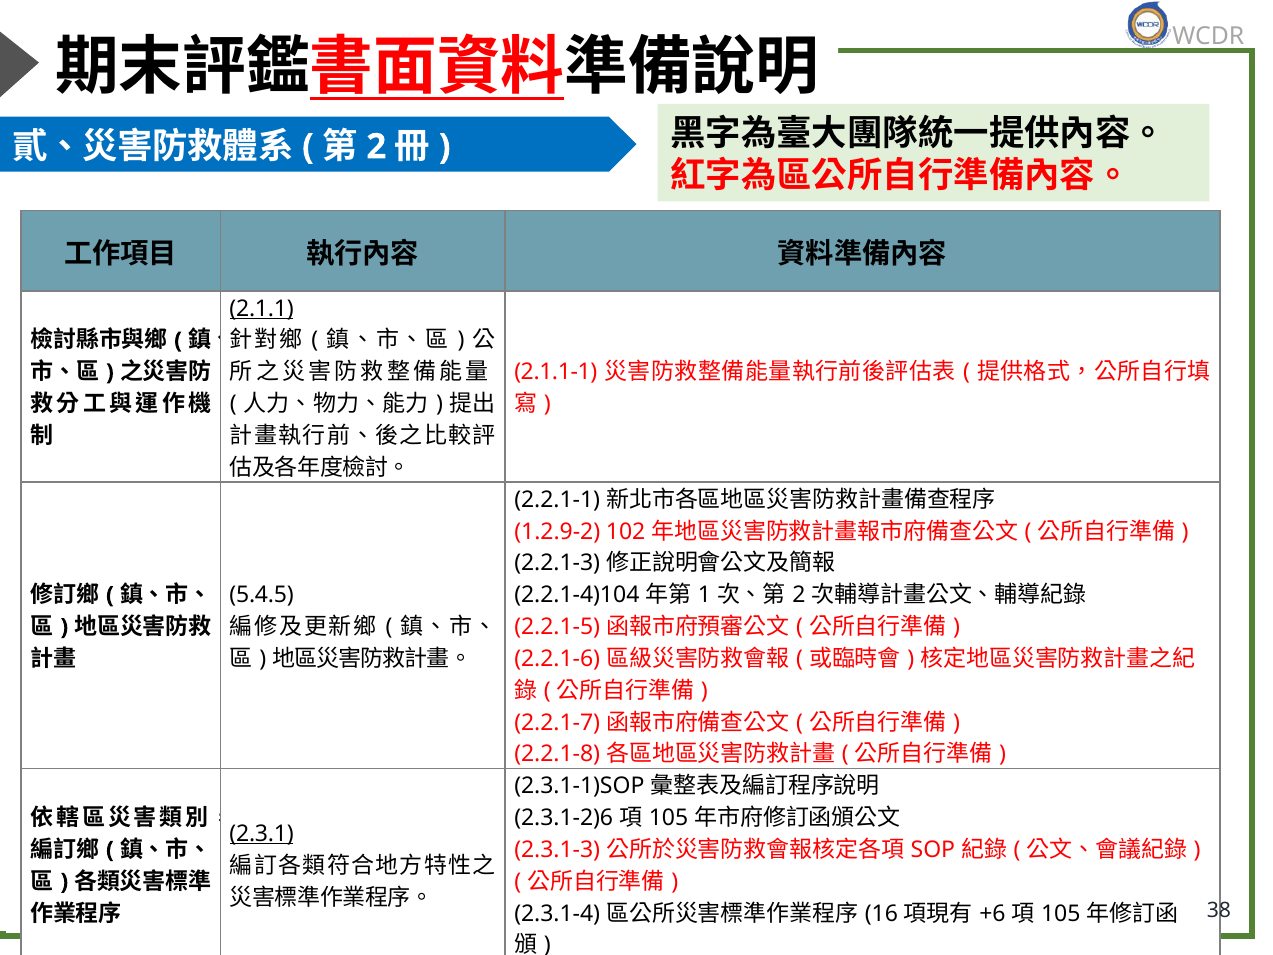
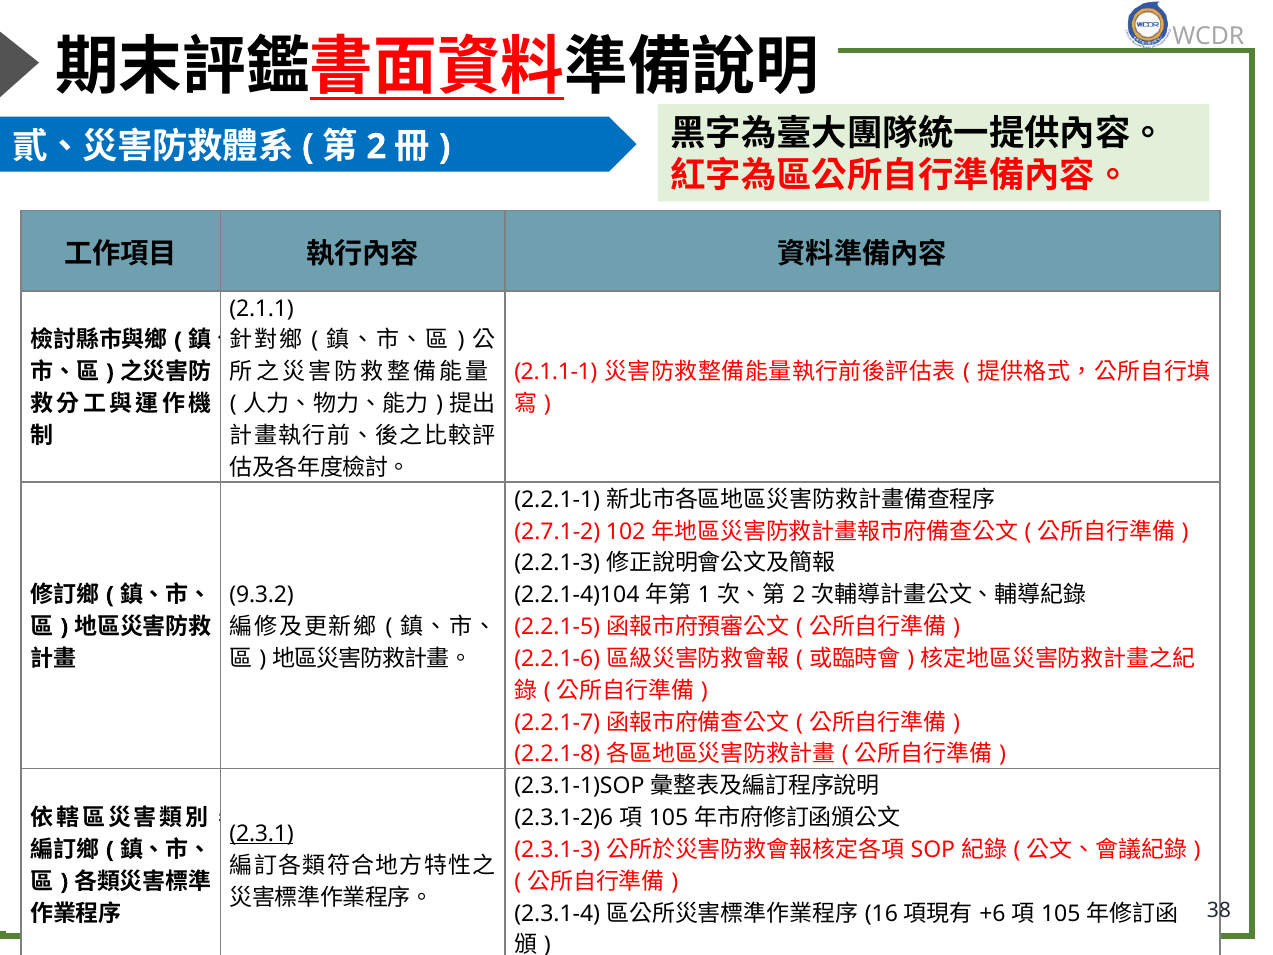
2.1.1 underline: present -> none
1.2.9-2: 1.2.9-2 -> 2.7.1-2
5.4.5: 5.4.5 -> 9.3.2
